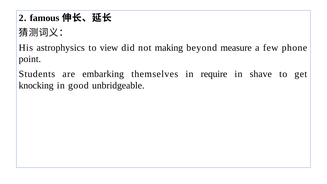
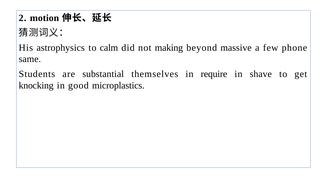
famous: famous -> motion
view: view -> calm
measure: measure -> massive
point: point -> same
embarking: embarking -> substantial
unbridgeable: unbridgeable -> microplastics
